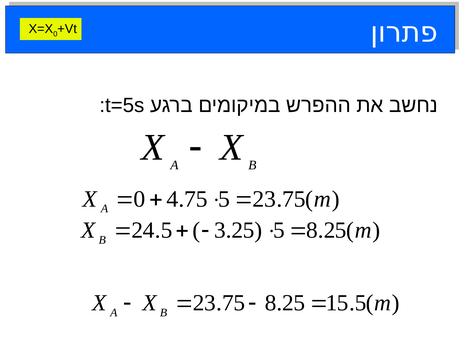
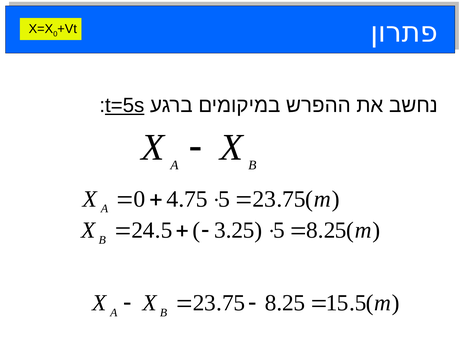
t=5s underline: none -> present
